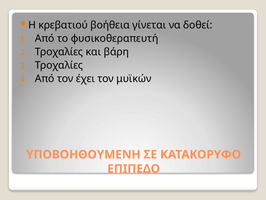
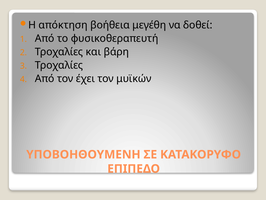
κρεβατιού: κρεβατιού -> απόκτηση
γίνεται: γίνεται -> μεγέθη
